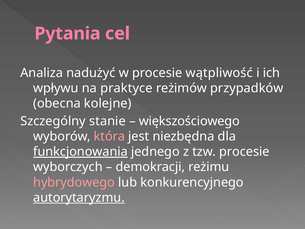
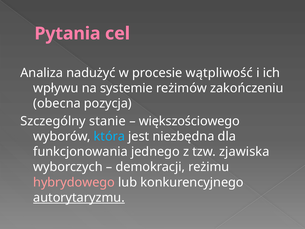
praktyce: praktyce -> systemie
przypadków: przypadków -> zakończeniu
kolejne: kolejne -> pozycja
która colour: pink -> light blue
funkcjonowania underline: present -> none
tzw procesie: procesie -> zjawiska
